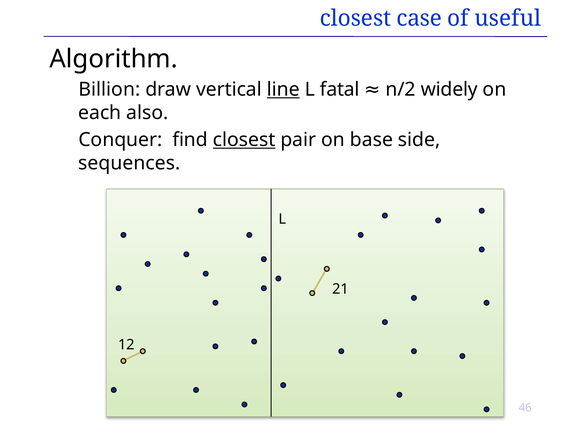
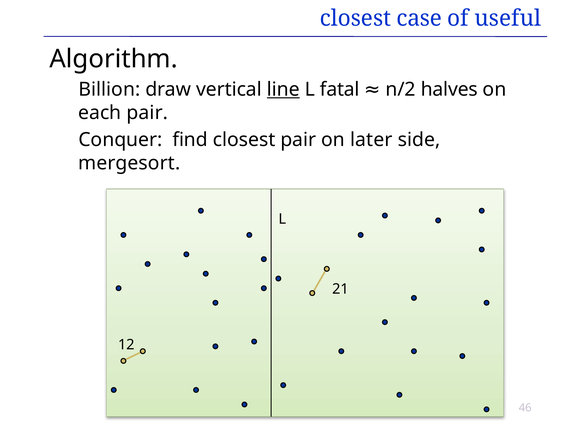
widely: widely -> halves
each also: also -> pair
closest at (244, 140) underline: present -> none
base: base -> later
sequences: sequences -> mergesort
